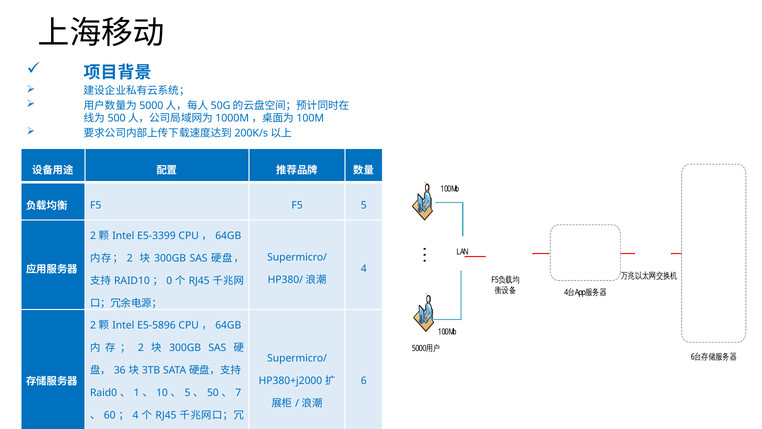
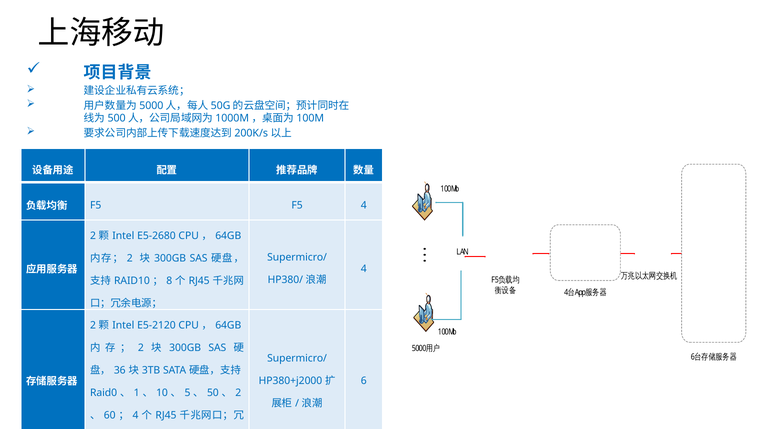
F5 5: 5 -> 4
E5-3399: E5-3399 -> E5-2680
0: 0 -> 8
E5-5896: E5-5896 -> E5-2120
7 at (238, 392): 7 -> 2
